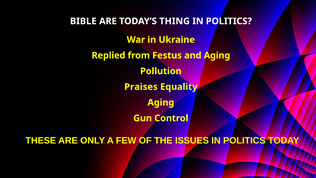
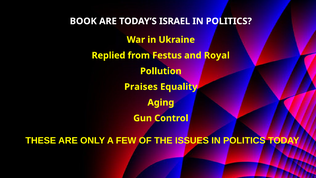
BIBLE: BIBLE -> BOOK
THING: THING -> ISRAEL
and Aging: Aging -> Royal
